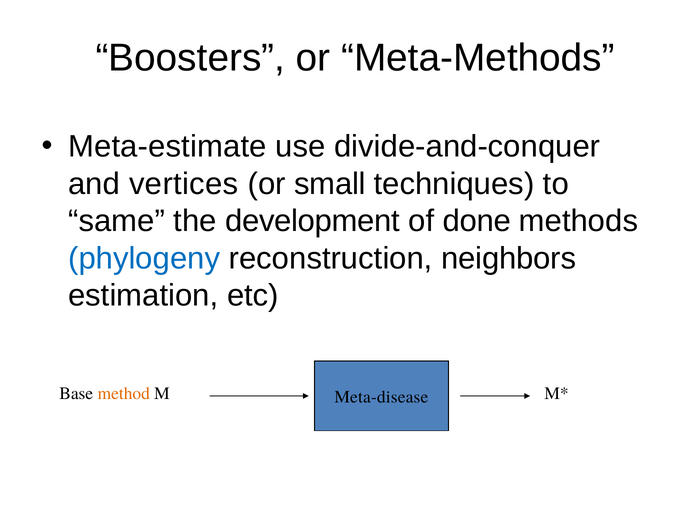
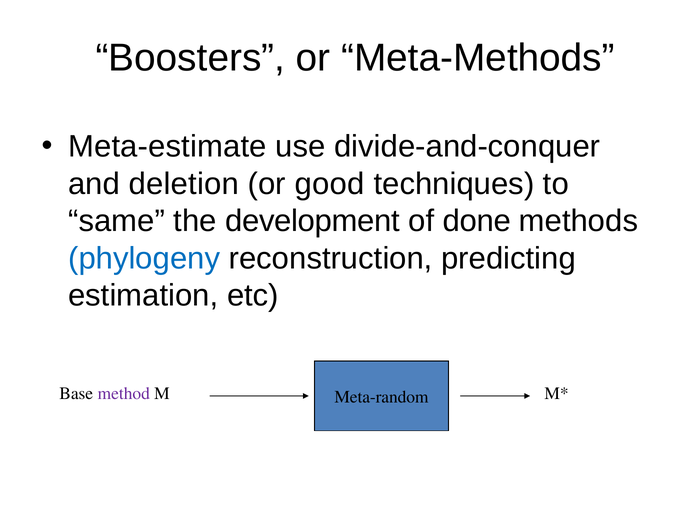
vertices: vertices -> deletion
small: small -> good
neighbors: neighbors -> predicting
method colour: orange -> purple
Meta-disease: Meta-disease -> Meta-random
